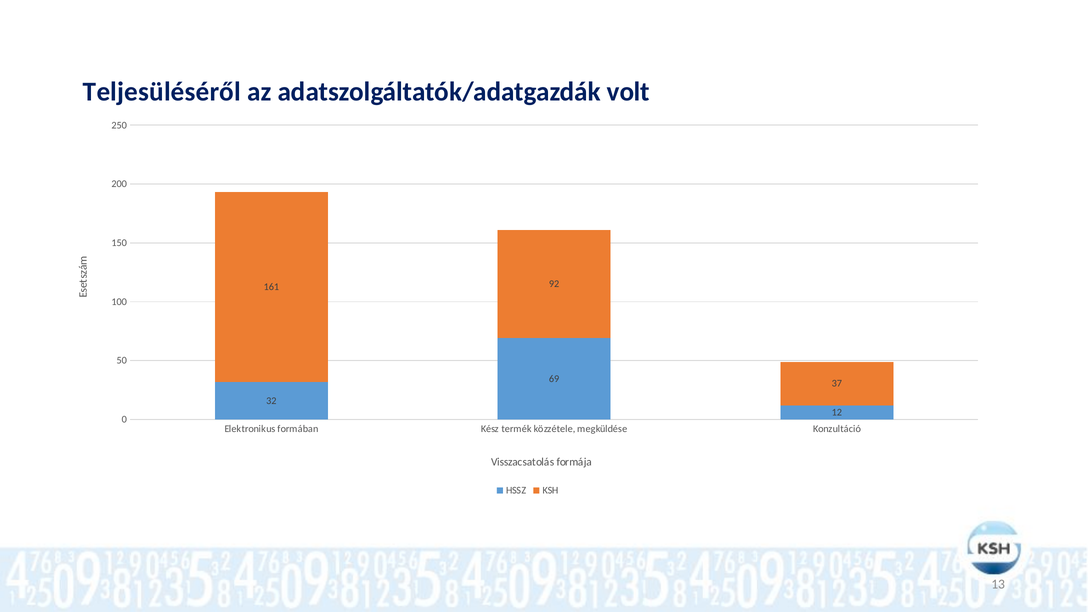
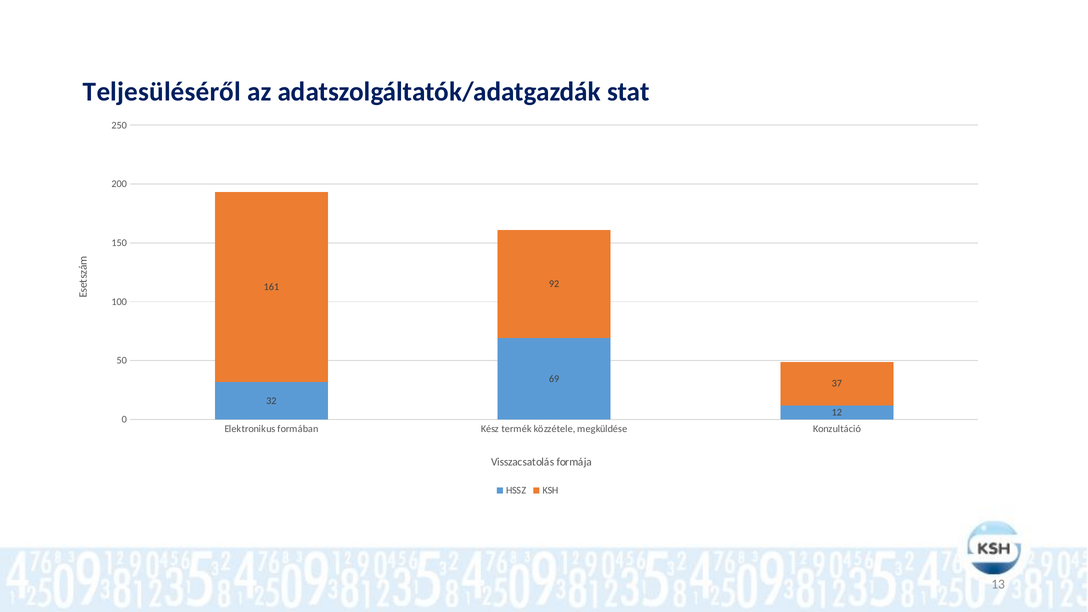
volt: volt -> stat
